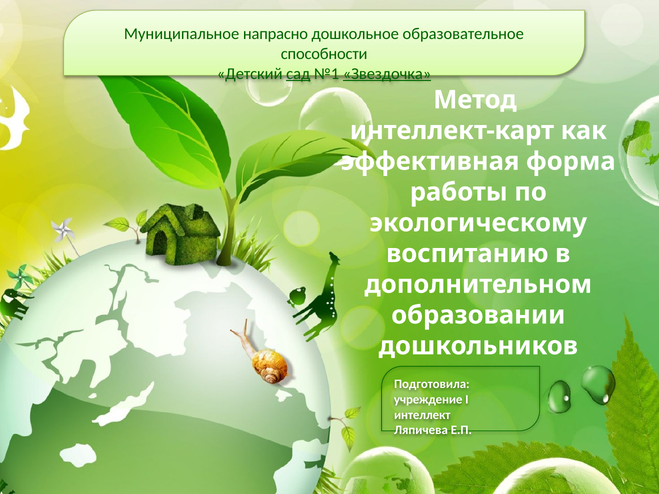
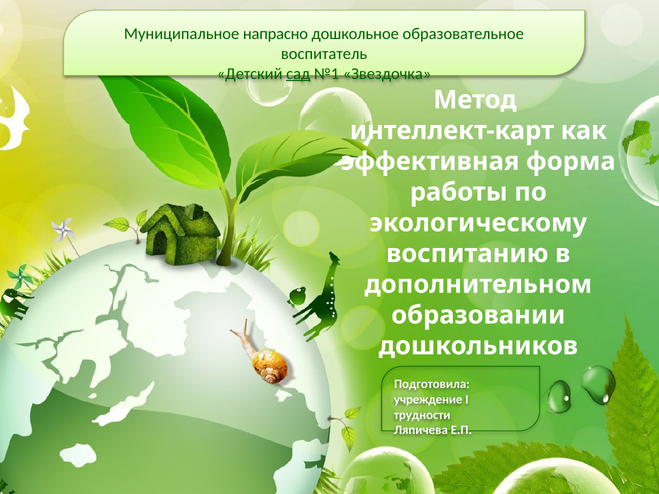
способности: способности -> воспитатель
Звездочка underline: present -> none
интеллект: интеллект -> трудности
